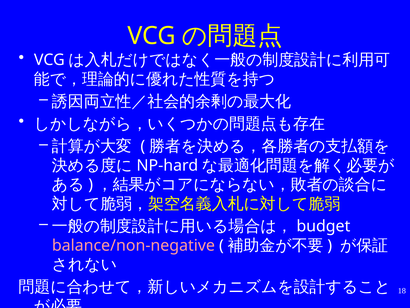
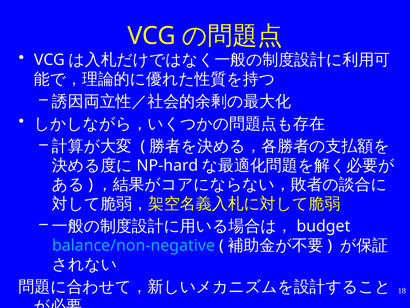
balance/non-negative colour: pink -> light blue
